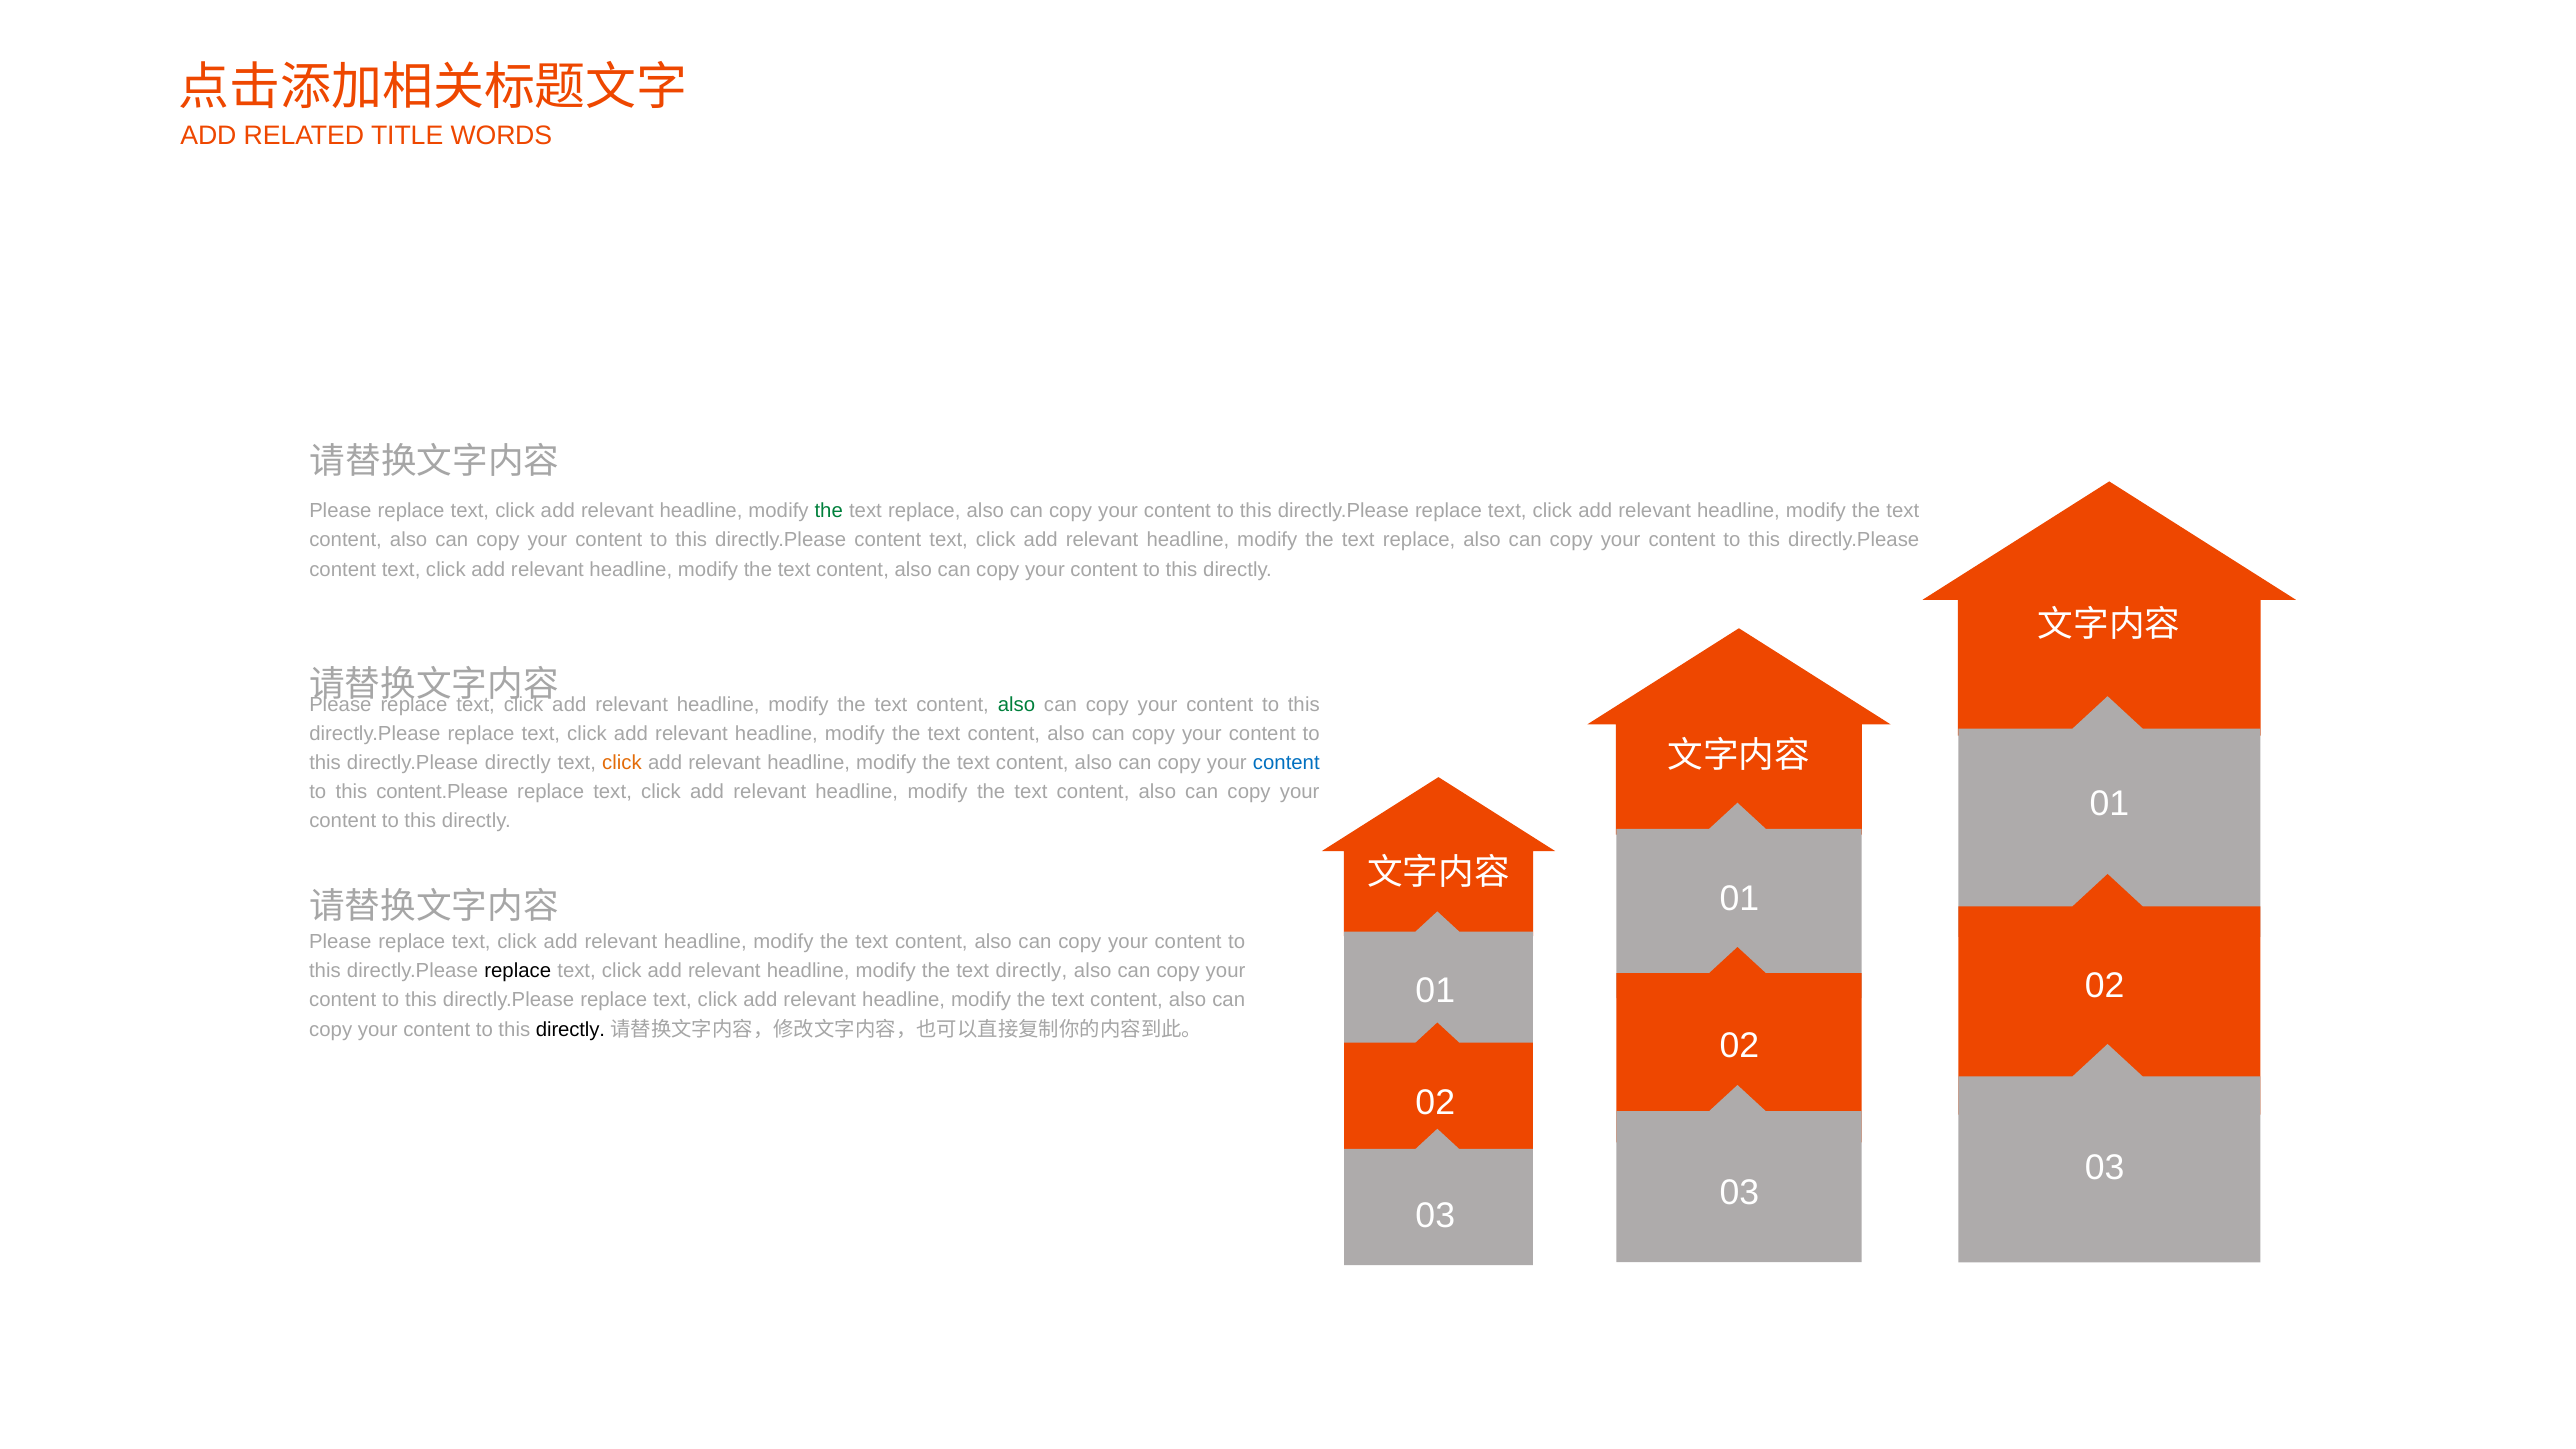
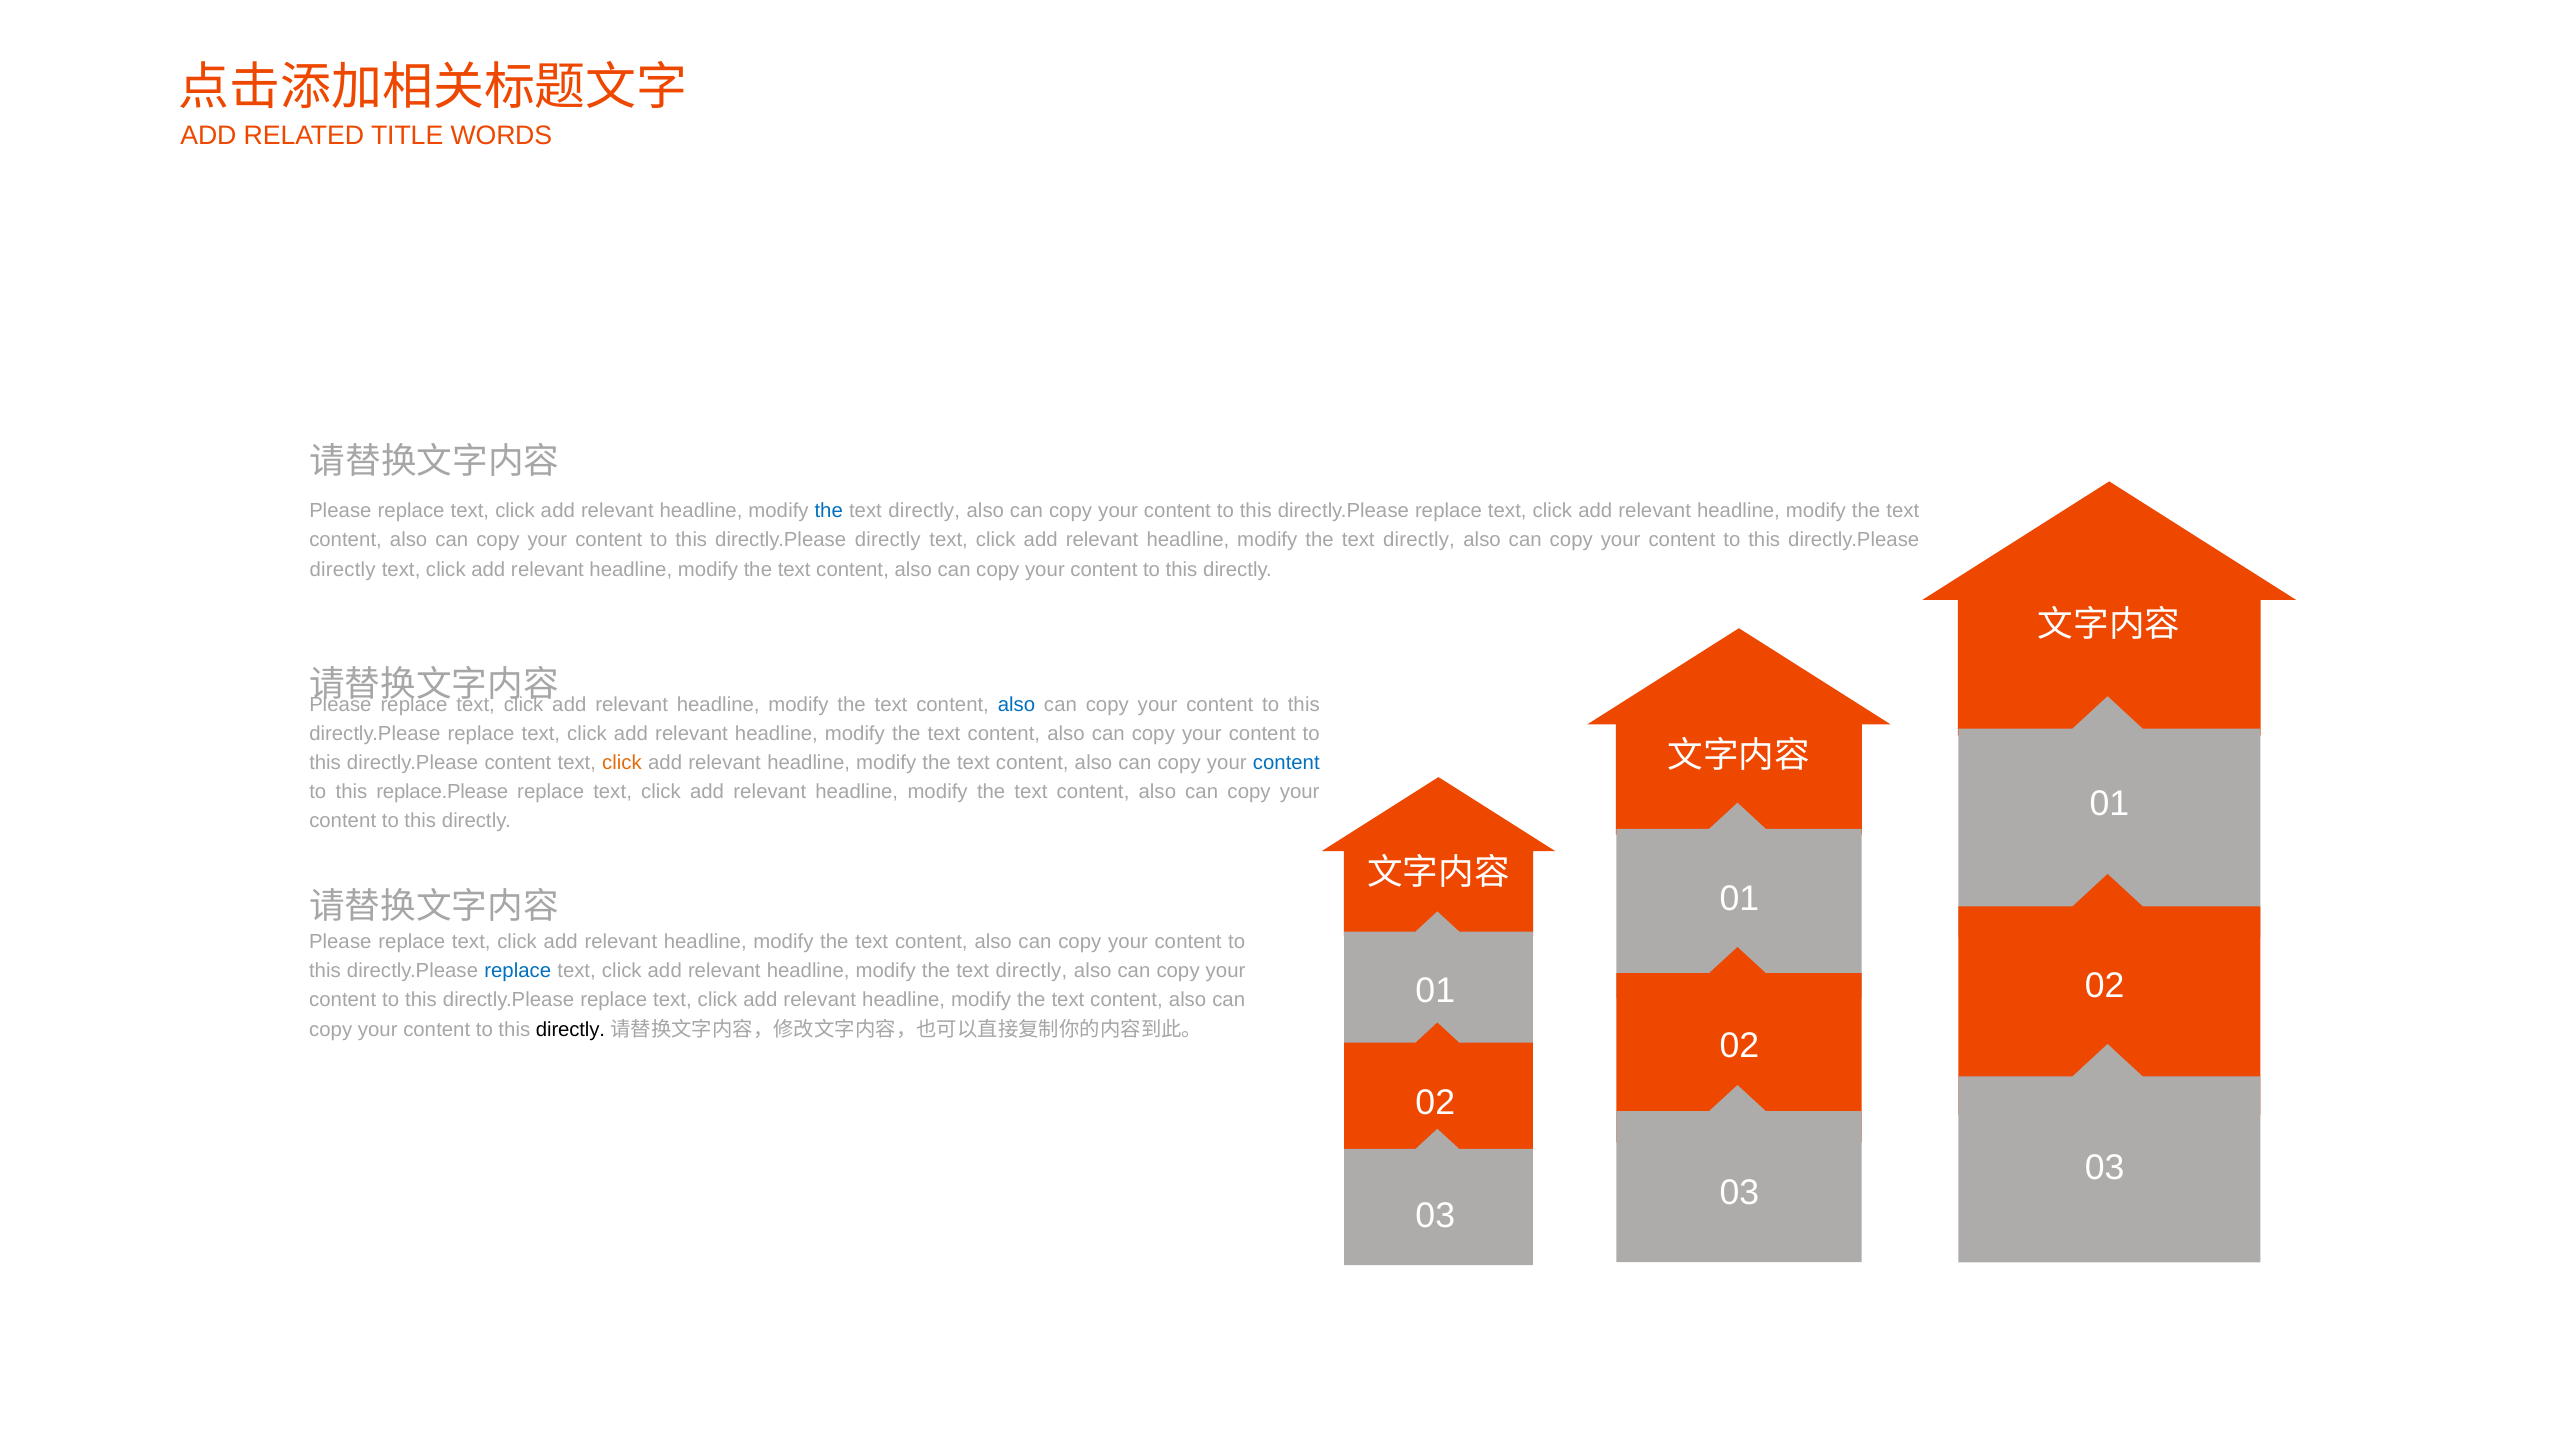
the at (829, 511) colour: green -> blue
replace at (924, 511): replace -> directly
content at (888, 540): content -> directly
replace at (1419, 540): replace -> directly
content at (343, 569): content -> directly
also at (1016, 704) colour: green -> blue
directly.Please directly: directly -> content
content.Please: content.Please -> replace.Please
replace at (518, 971) colour: black -> blue
